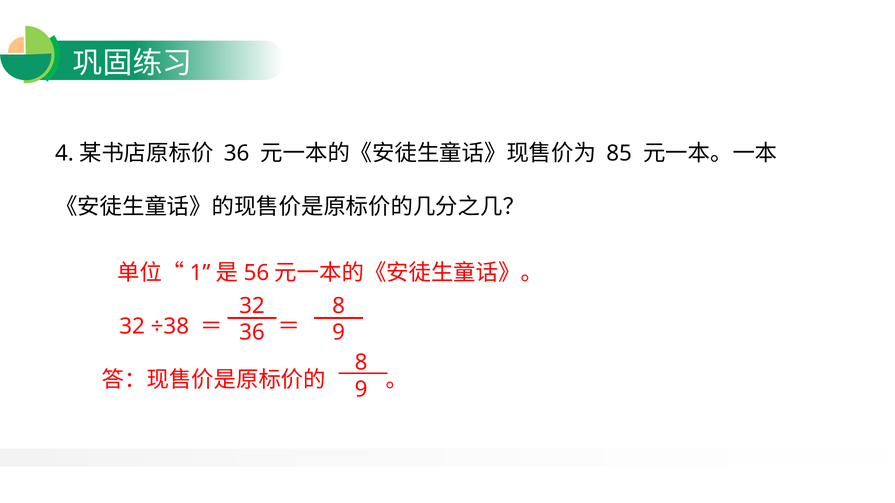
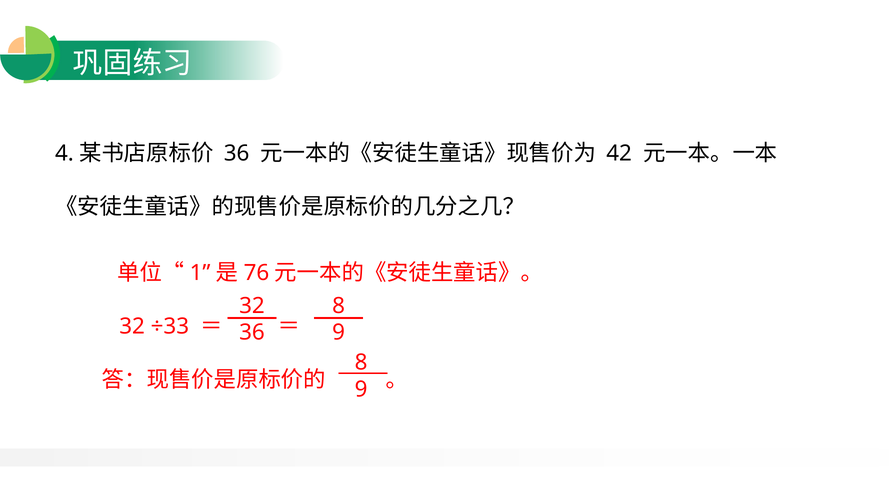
85: 85 -> 42
56: 56 -> 76
÷38: ÷38 -> ÷33
